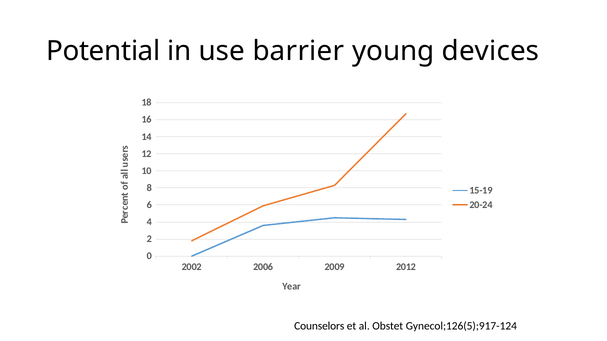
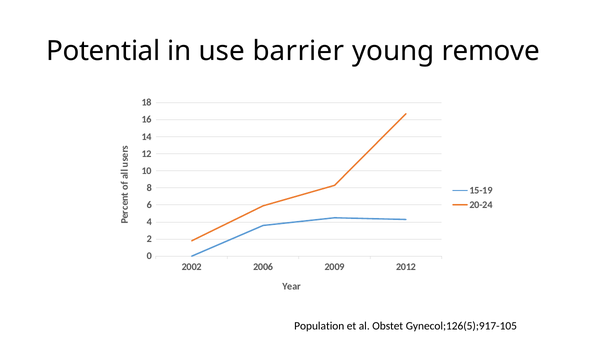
devices: devices -> remove
Counselors: Counselors -> Population
Gynecol;126(5);917-124: Gynecol;126(5);917-124 -> Gynecol;126(5);917-105
